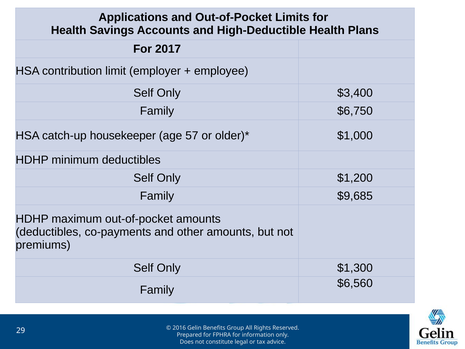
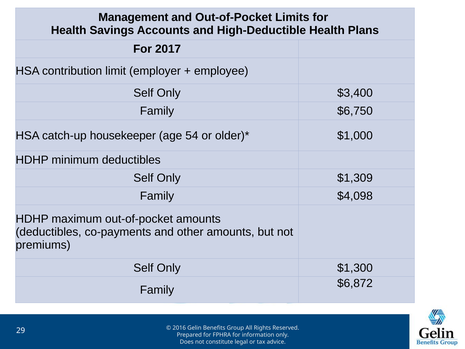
Applications: Applications -> Management
57: 57 -> 54
$1,200: $1,200 -> $1,309
$9,685: $9,685 -> $4,098
$6,560: $6,560 -> $6,872
